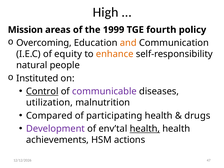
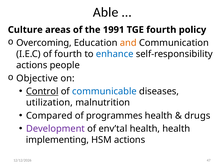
High: High -> Able
Mission: Mission -> Culture
1999: 1999 -> 1991
of equity: equity -> fourth
enhance colour: orange -> blue
natural at (32, 65): natural -> actions
Instituted: Instituted -> Objective
communicable colour: purple -> blue
participating: participating -> programmes
health at (145, 129) underline: present -> none
achievements: achievements -> implementing
